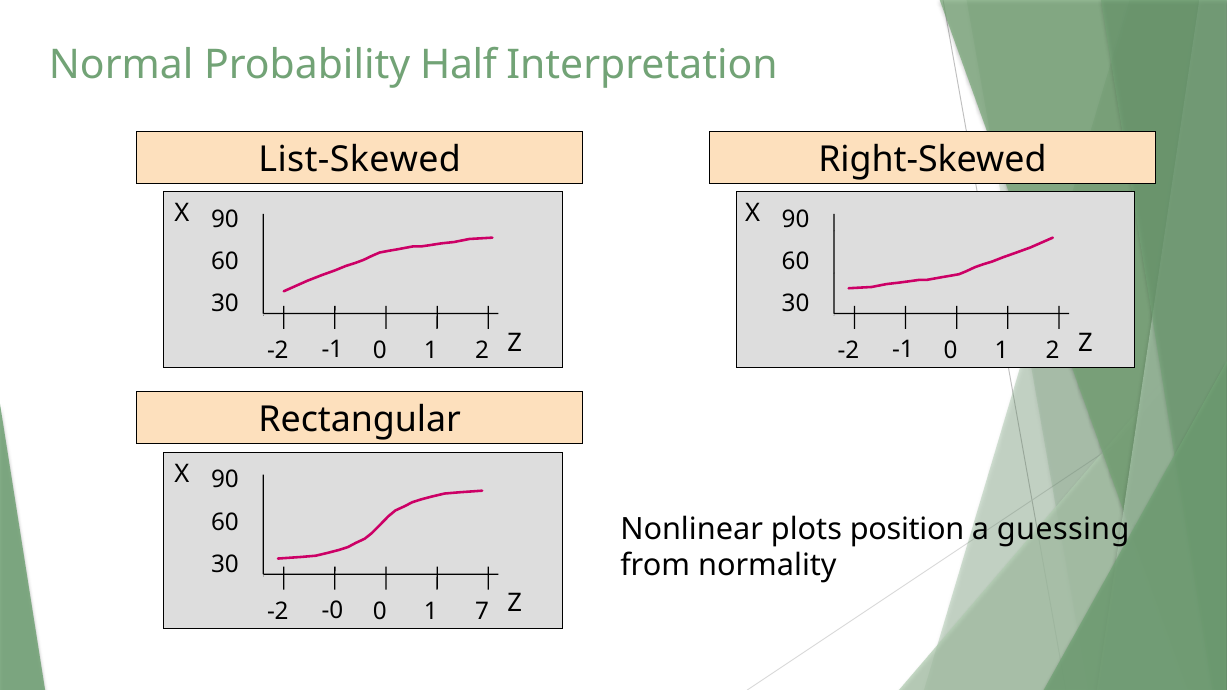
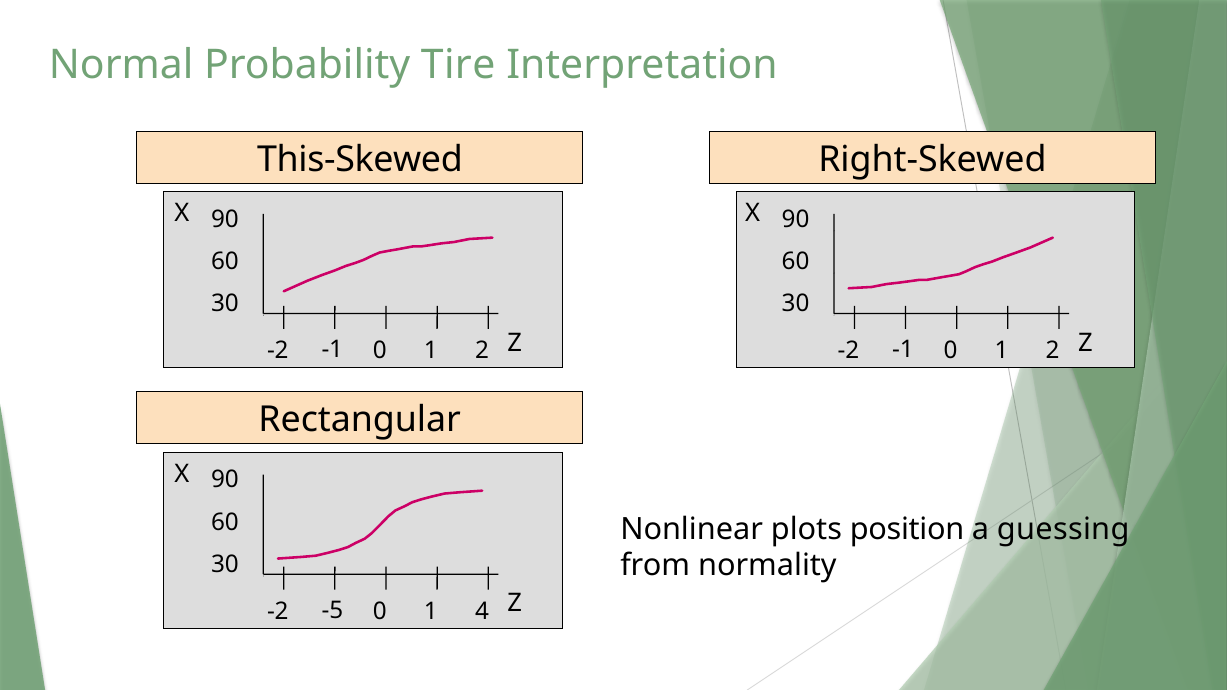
Half: Half -> Tire
List-Skewed: List-Skewed -> This-Skewed
-0: -0 -> -5
7: 7 -> 4
